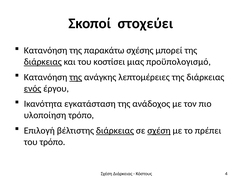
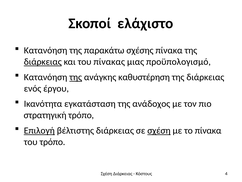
στοχεύει: στοχεύει -> ελάχιστο
σχέσης μπορεί: μπορεί -> πίνακα
κοστίσει: κοστίσει -> πίνακας
λεπτομέρειες: λεπτομέρειες -> καθυστέρηση
ενός underline: present -> none
υλοποίηση: υλοποίηση -> στρατηγική
Επιλογή underline: none -> present
διάρκειας at (115, 130) underline: present -> none
το πρέπει: πρέπει -> πίνακα
